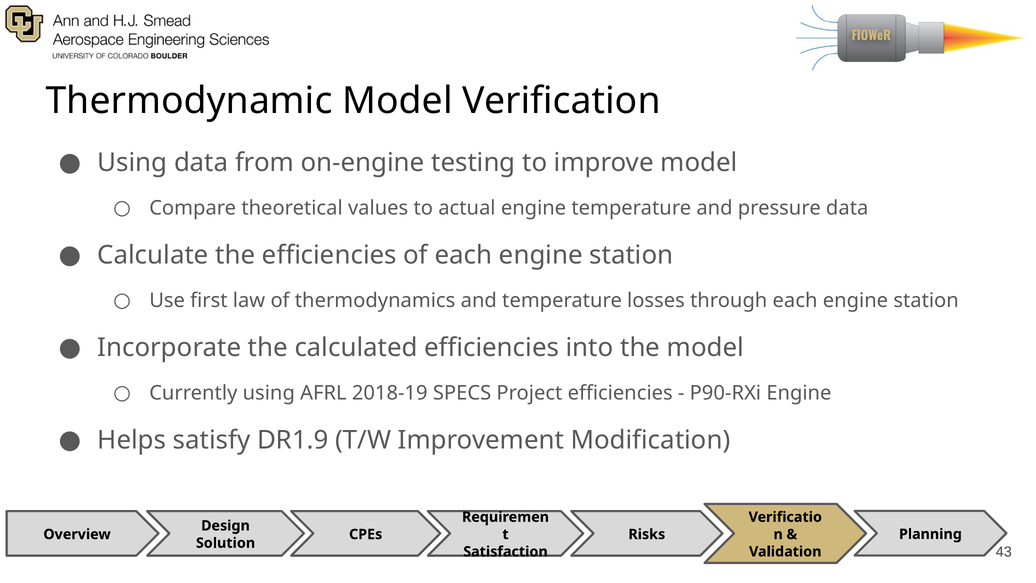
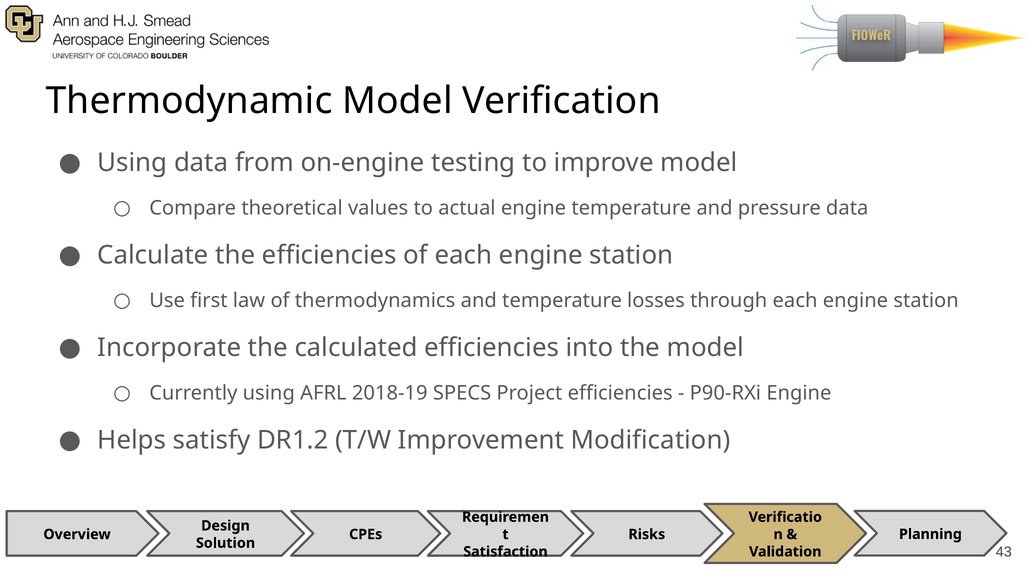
DR1.9: DR1.9 -> DR1.2
